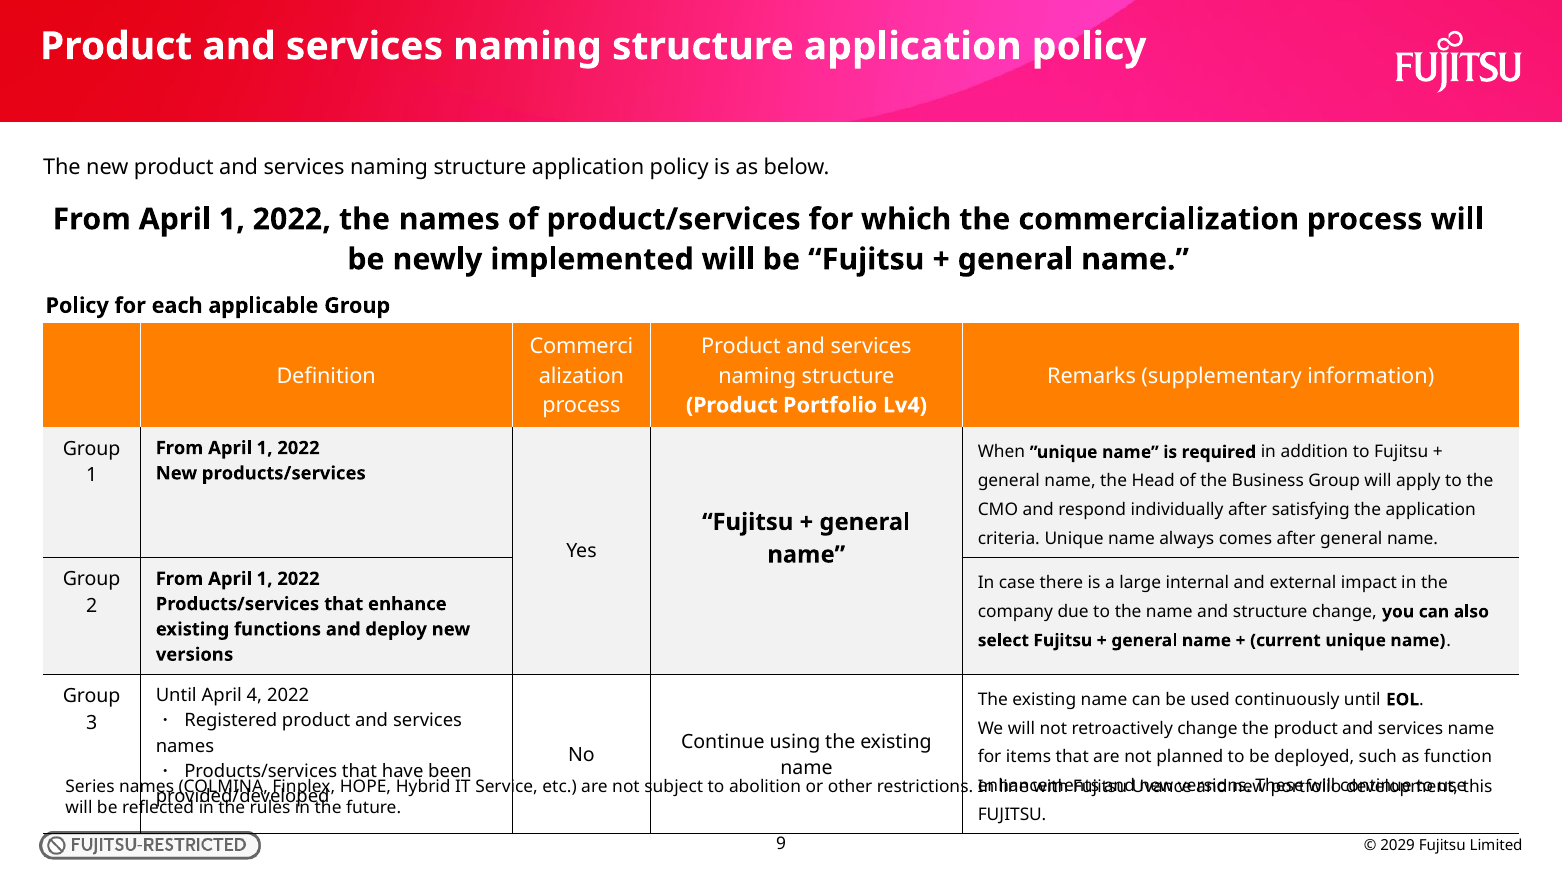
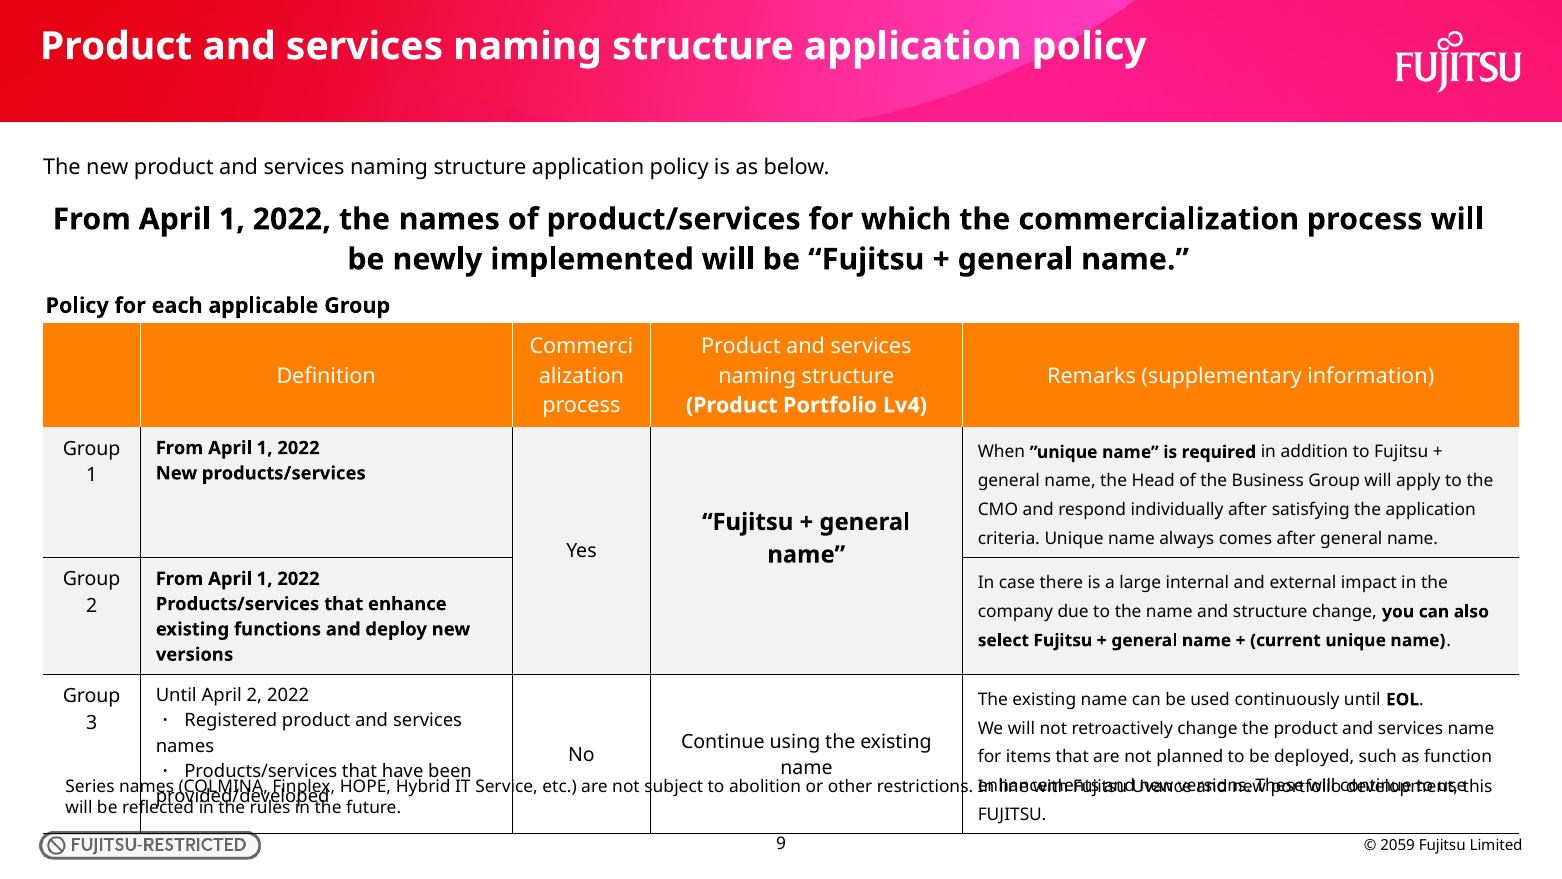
April 4: 4 -> 2
2029: 2029 -> 2059
